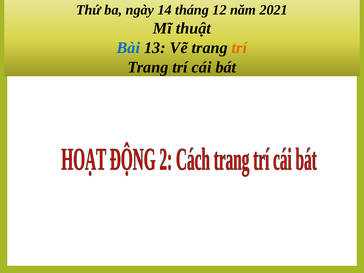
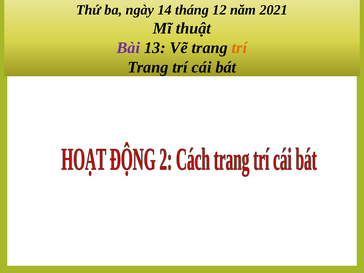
Bài at (128, 48) colour: blue -> purple
